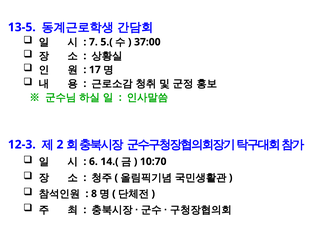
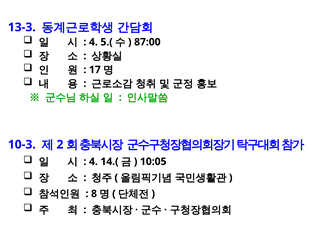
13-5: 13-5 -> 13-3
7 at (93, 42): 7 -> 4
37:00: 37:00 -> 87:00
12-3: 12-3 -> 10-3
6 at (93, 161): 6 -> 4
10:70: 10:70 -> 10:05
